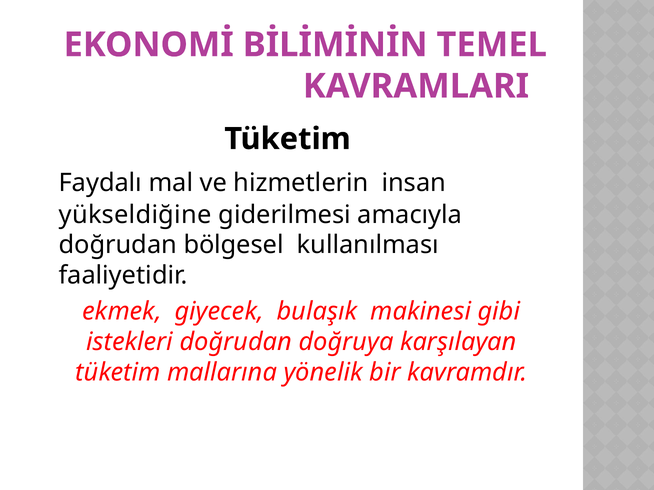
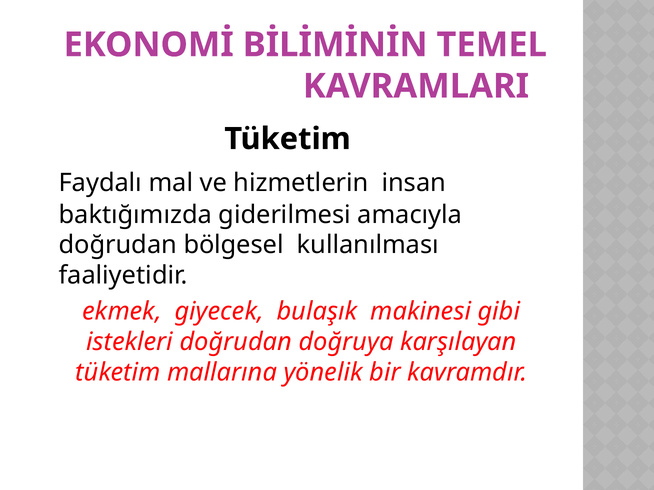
yükseldiğine: yükseldiğine -> baktığımızda
